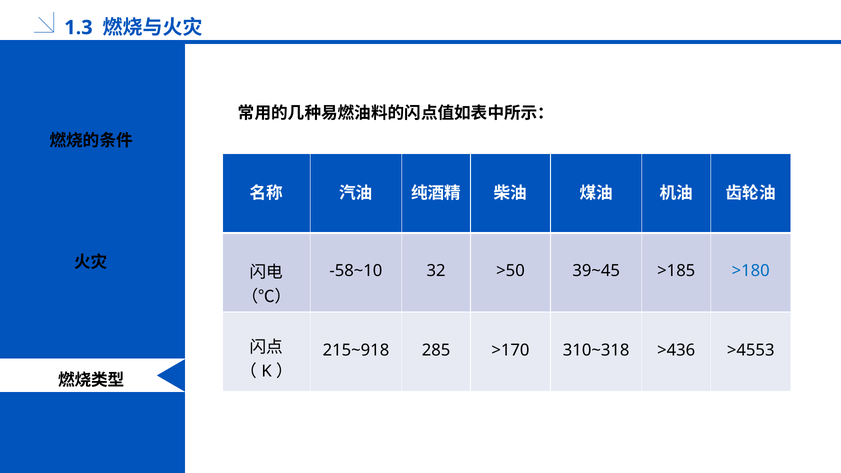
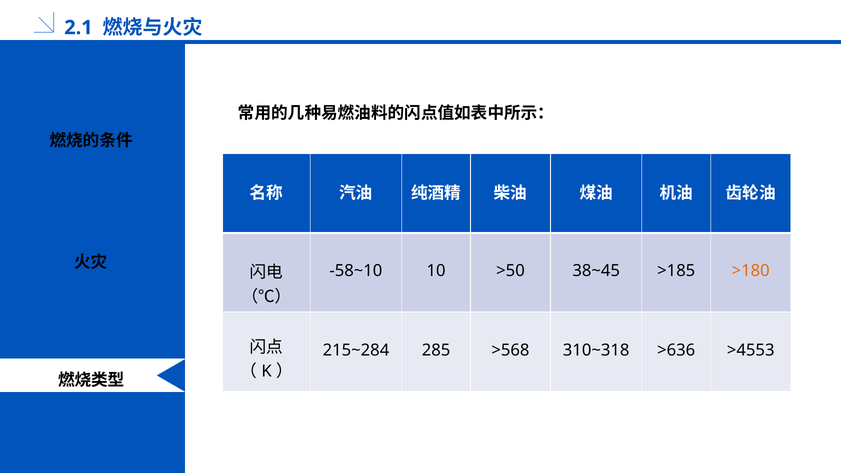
1.3: 1.3 -> 2.1
32: 32 -> 10
39~45: 39~45 -> 38~45
>180 colour: blue -> orange
215~918: 215~918 -> 215~284
>170: >170 -> >568
>436: >436 -> >636
